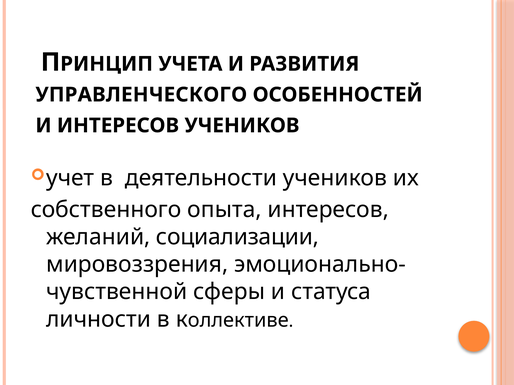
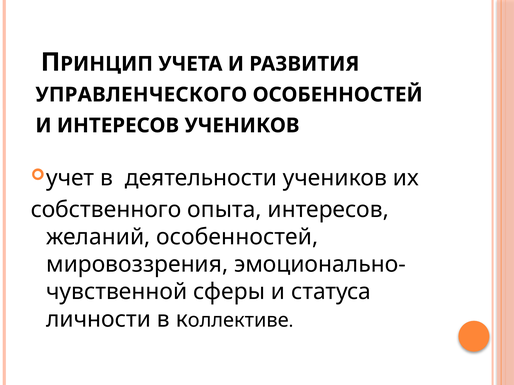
желаний социализации: социализации -> особенностей
